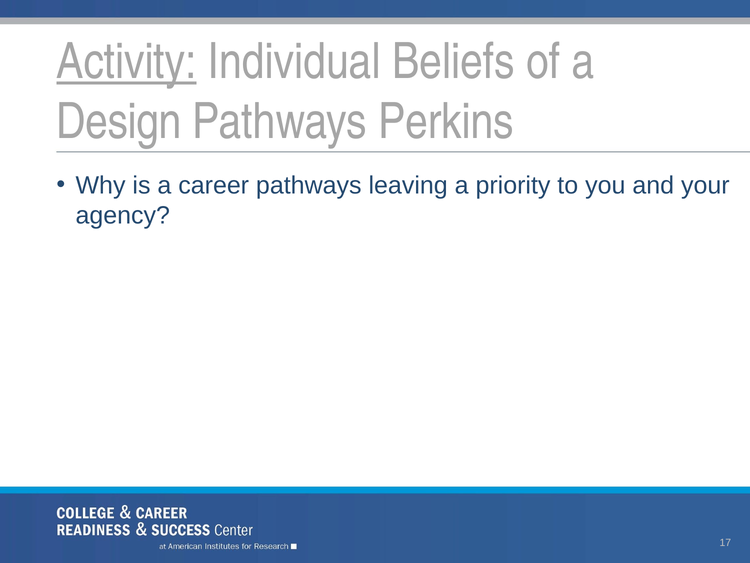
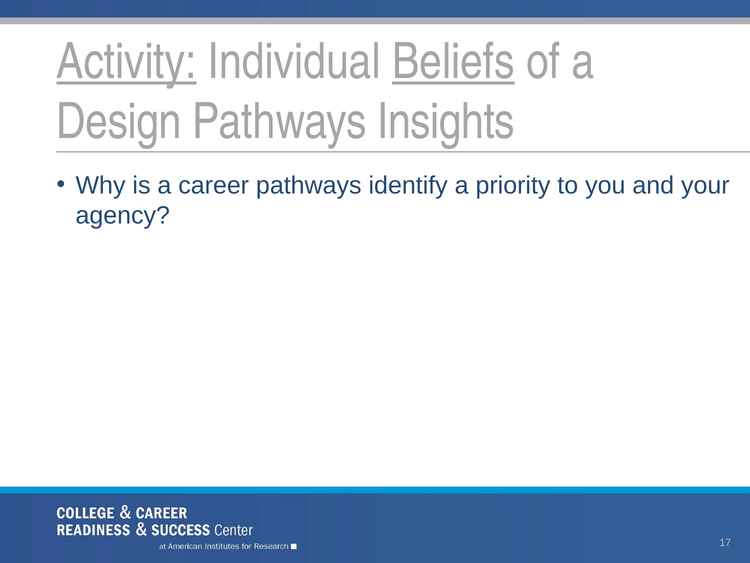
Beliefs underline: none -> present
Perkins: Perkins -> Insights
leaving: leaving -> identify
